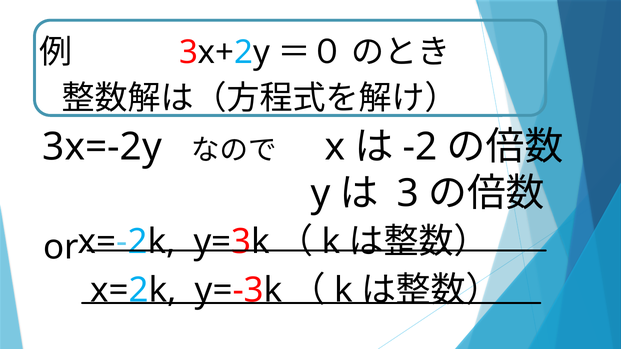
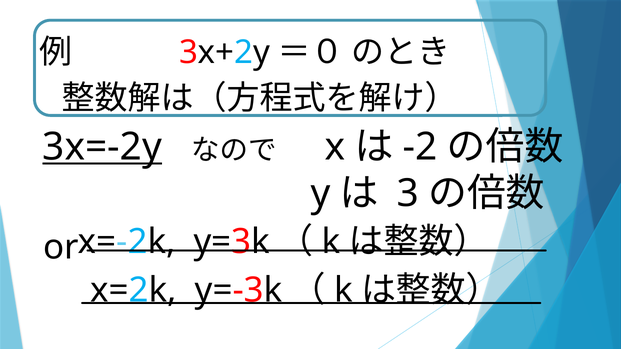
3x=-2y underline: none -> present
